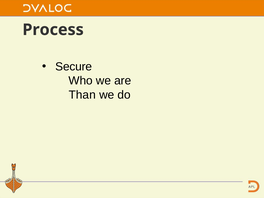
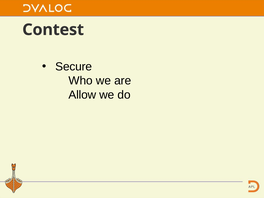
Process: Process -> Contest
Than: Than -> Allow
